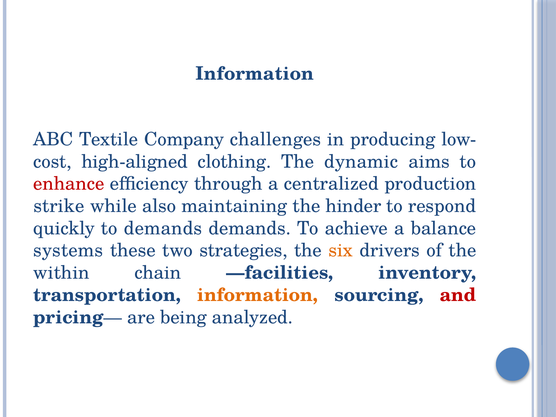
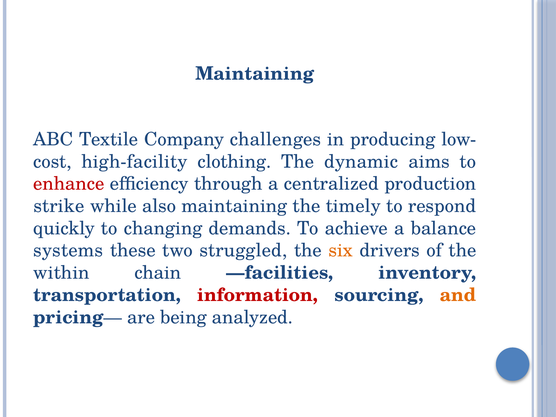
Information at (255, 74): Information -> Maintaining
high-aligned: high-aligned -> high-facility
hinder: hinder -> timely
to demands: demands -> changing
strategies: strategies -> struggled
information at (258, 295) colour: orange -> red
and colour: red -> orange
